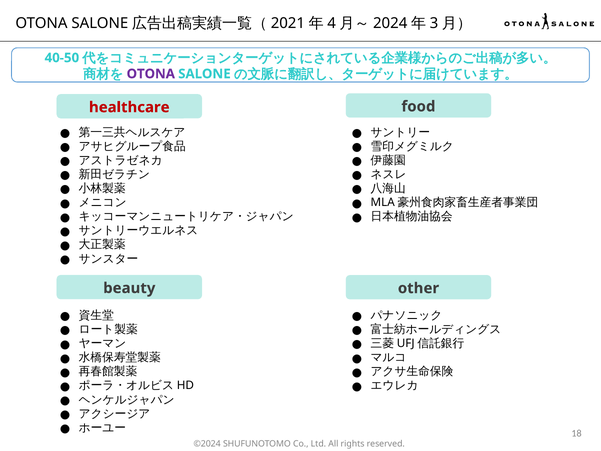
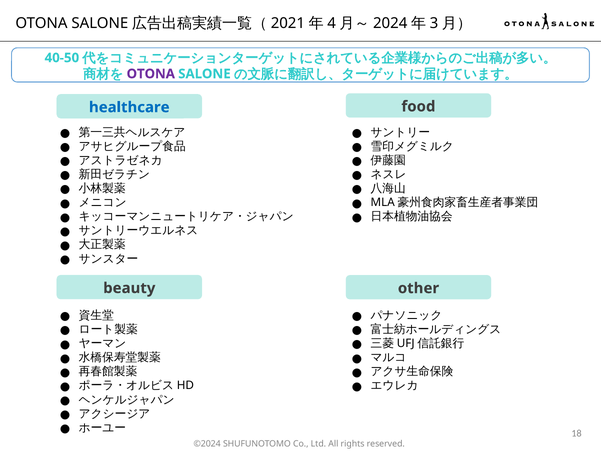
healthcare colour: red -> blue
